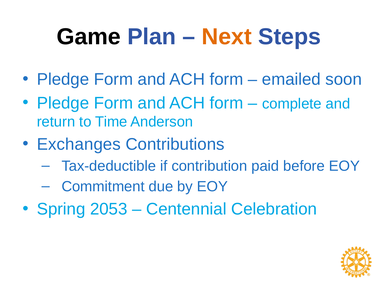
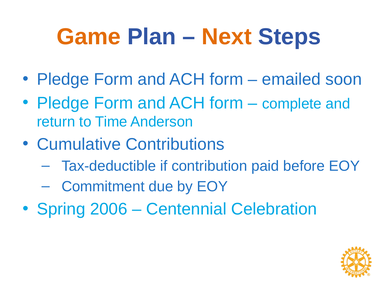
Game colour: black -> orange
Exchanges: Exchanges -> Cumulative
2053: 2053 -> 2006
